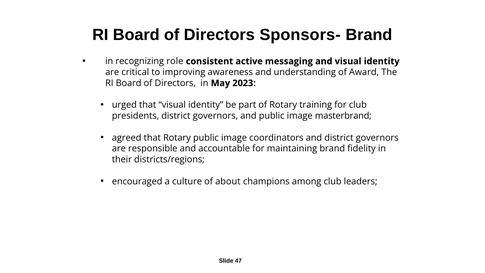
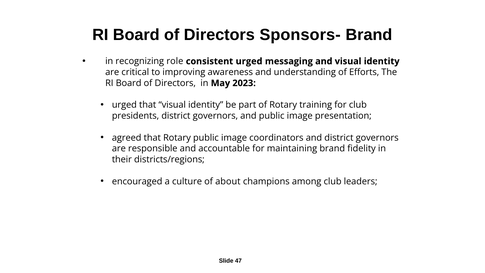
consistent active: active -> urged
Award: Award -> Efforts
masterbrand: masterbrand -> presentation
